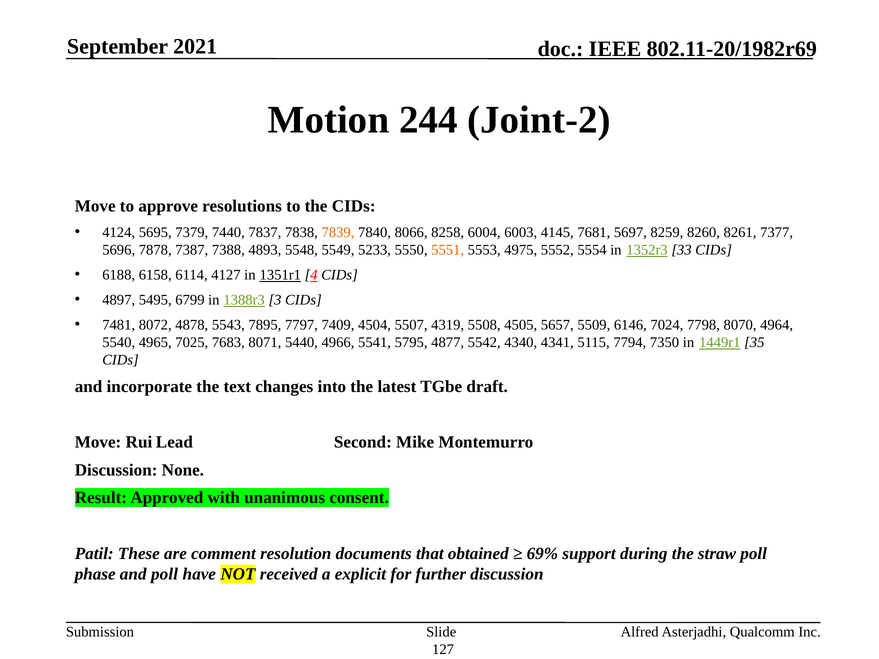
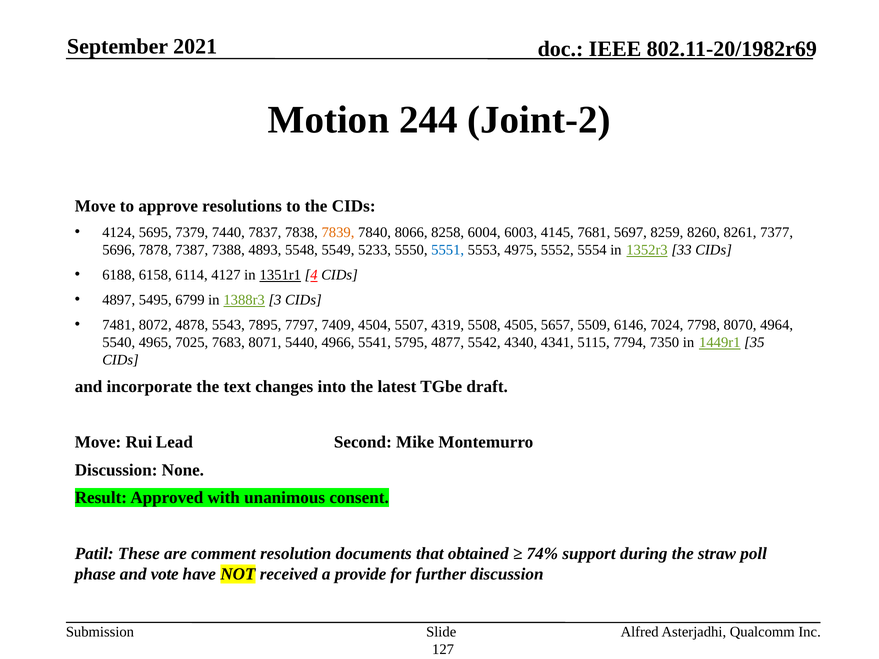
5551 colour: orange -> blue
69%: 69% -> 74%
and poll: poll -> vote
explicit: explicit -> provide
